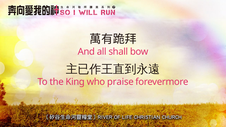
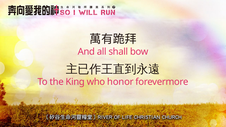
praise: praise -> honor
